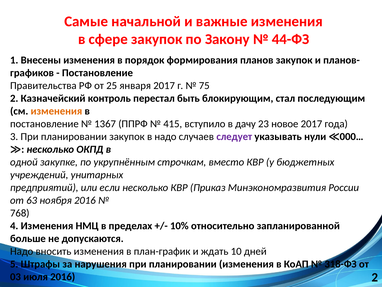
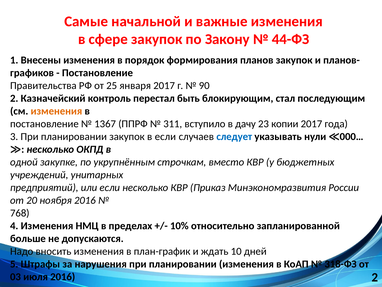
75: 75 -> 90
415: 415 -> 311
новое: новое -> копии
в надо: надо -> если
следует colour: purple -> blue
63: 63 -> 20
